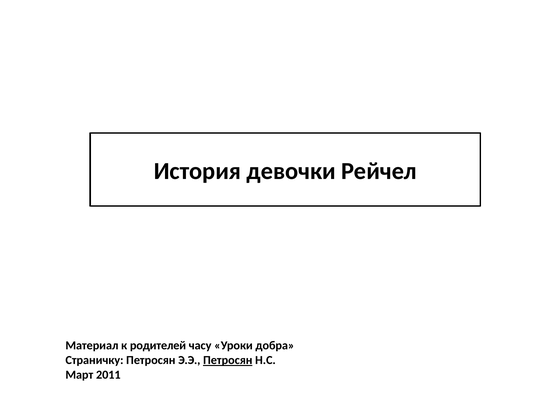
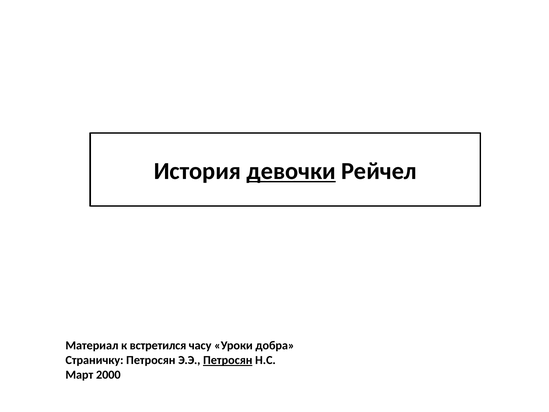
девочки underline: none -> present
родителей: родителей -> встретился
2011: 2011 -> 2000
